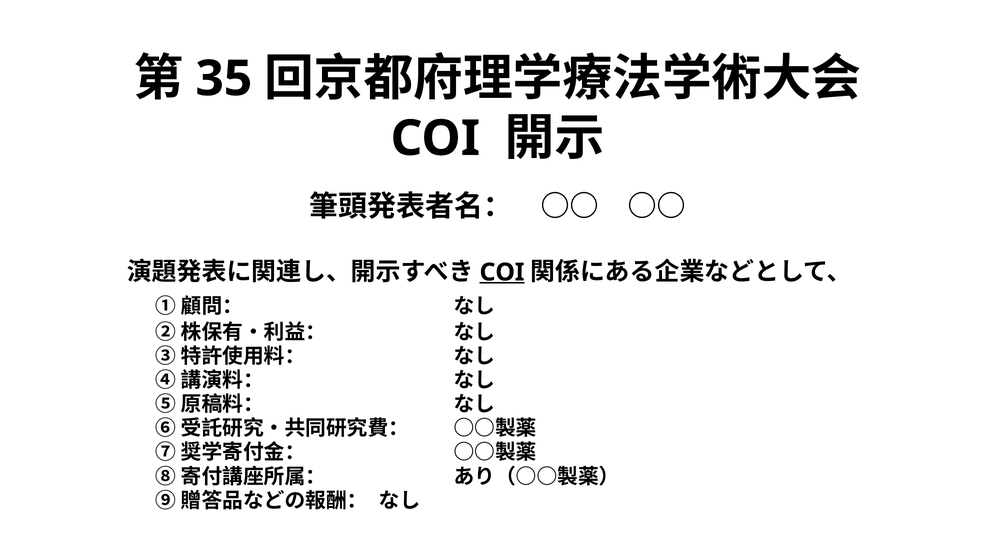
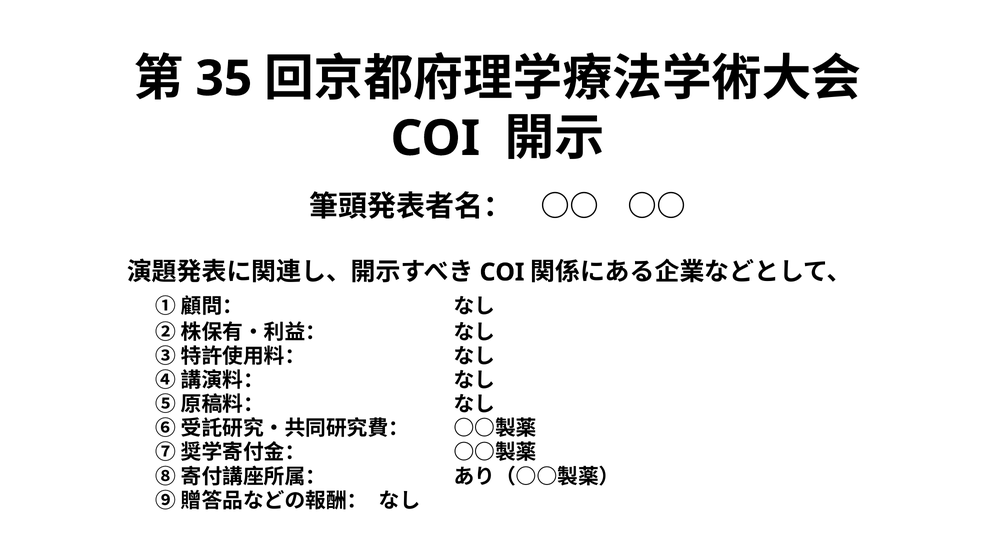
COI at (502, 272) underline: present -> none
